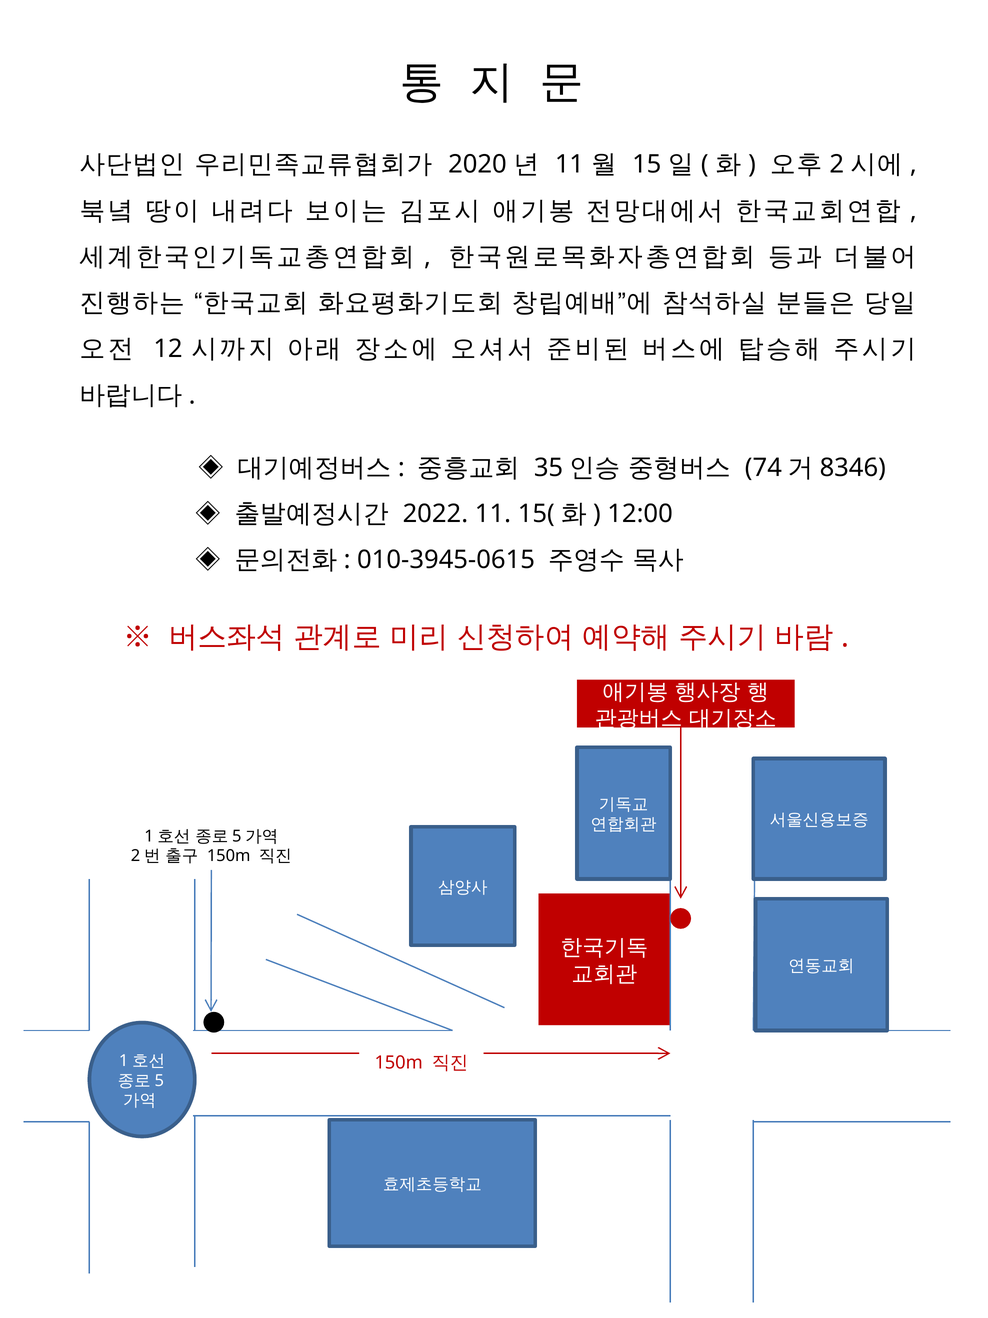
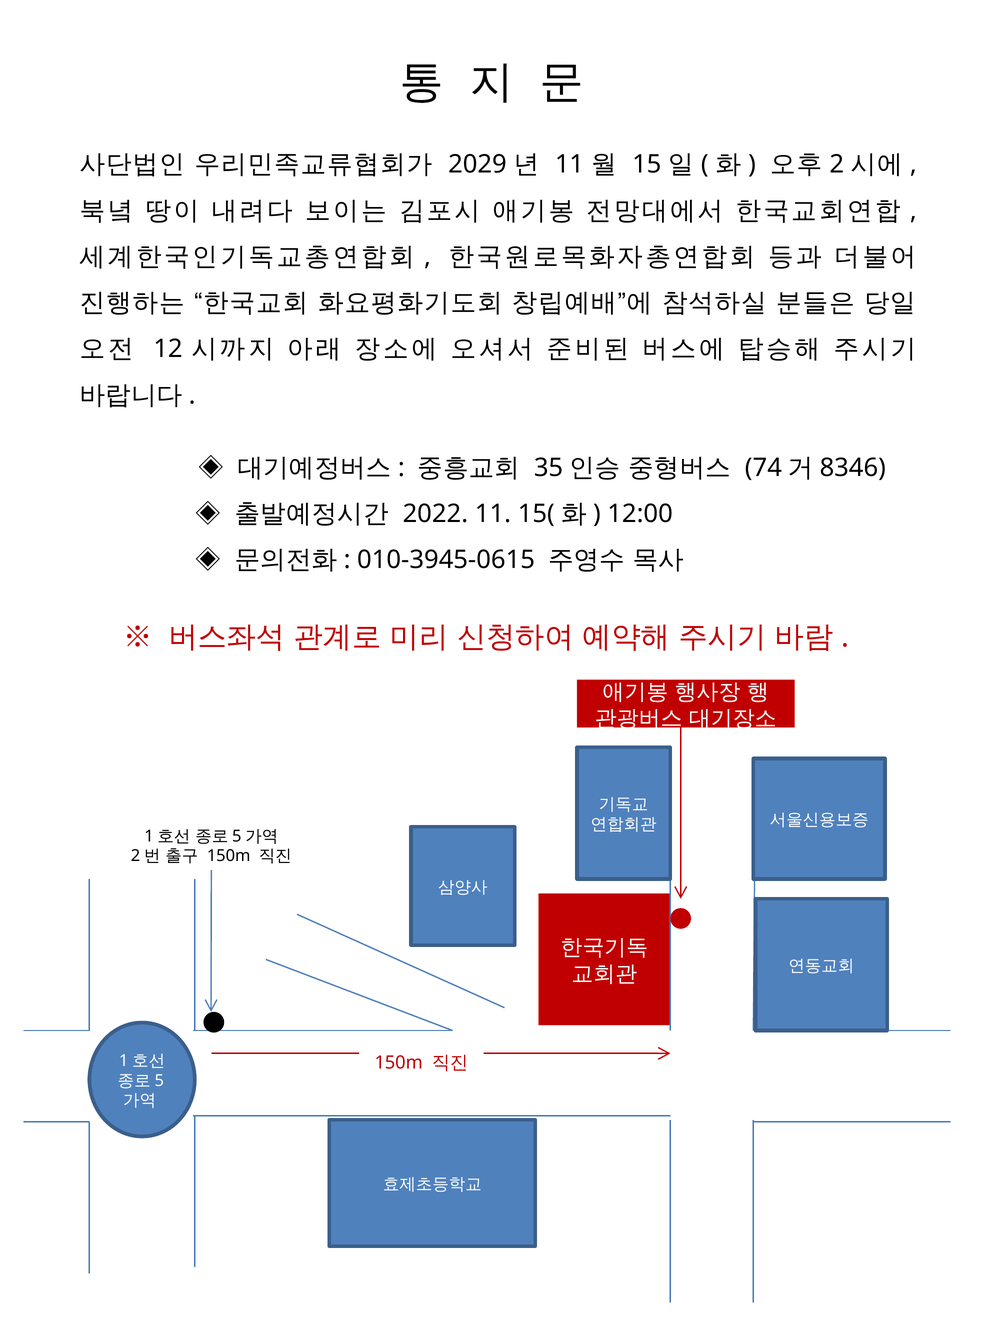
2020: 2020 -> 2029
